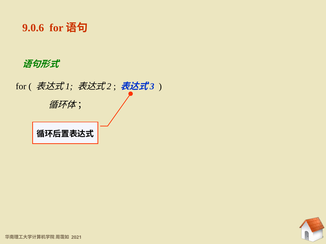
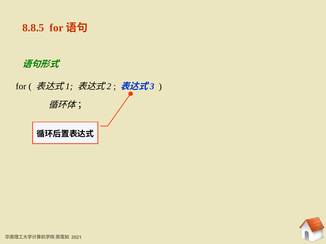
9.0.6: 9.0.6 -> 8.8.5
